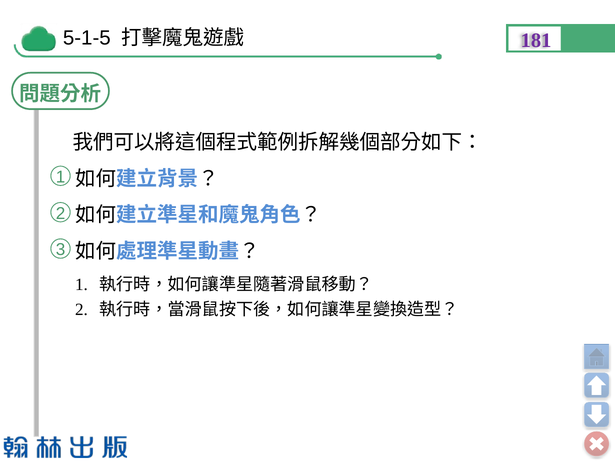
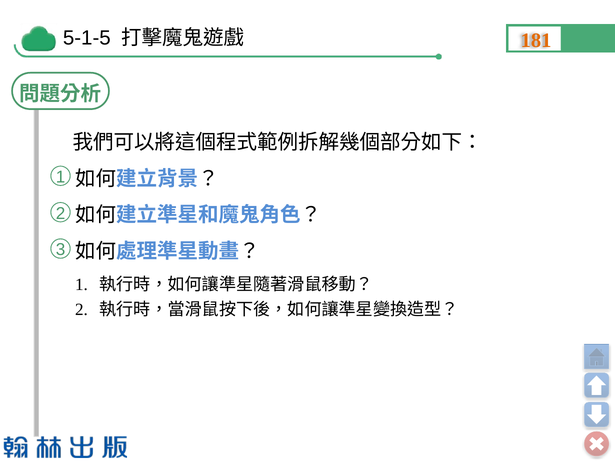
181 colour: purple -> orange
